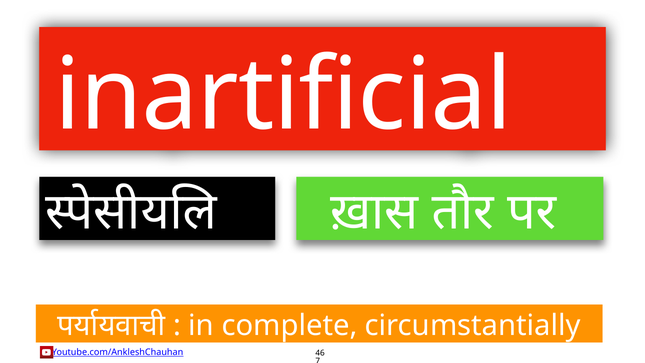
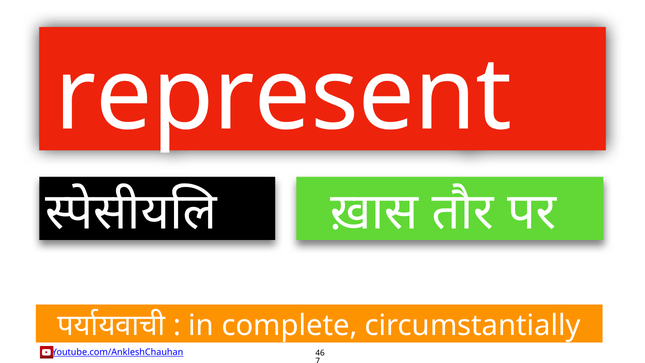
inartificial: inartificial -> represent
